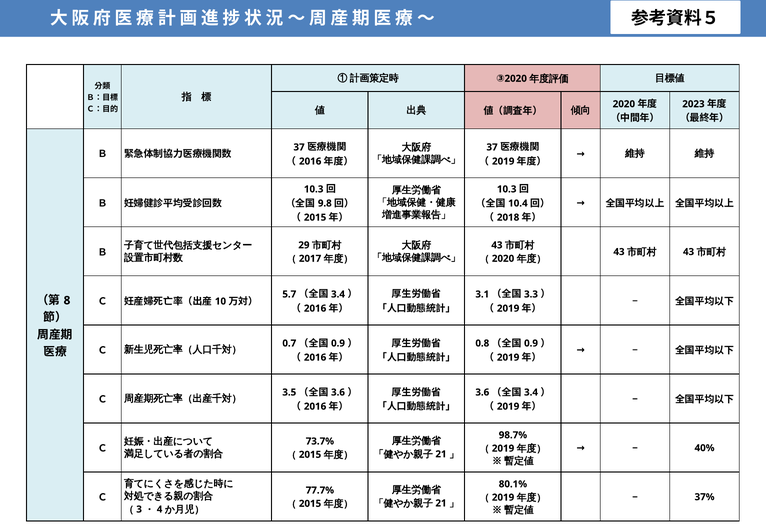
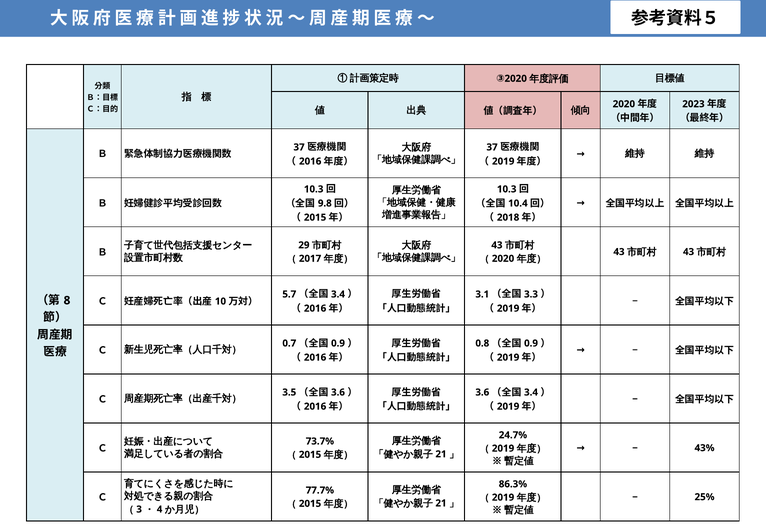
98.7%: 98.7% -> 24.7%
40%: 40% -> 43%
80.1%: 80.1% -> 86.3%
37%: 37% -> 25%
